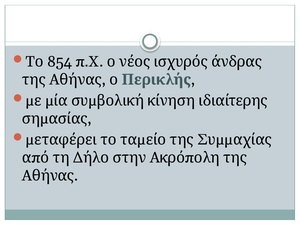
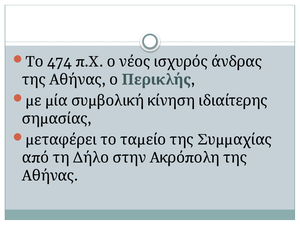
854: 854 -> 474
